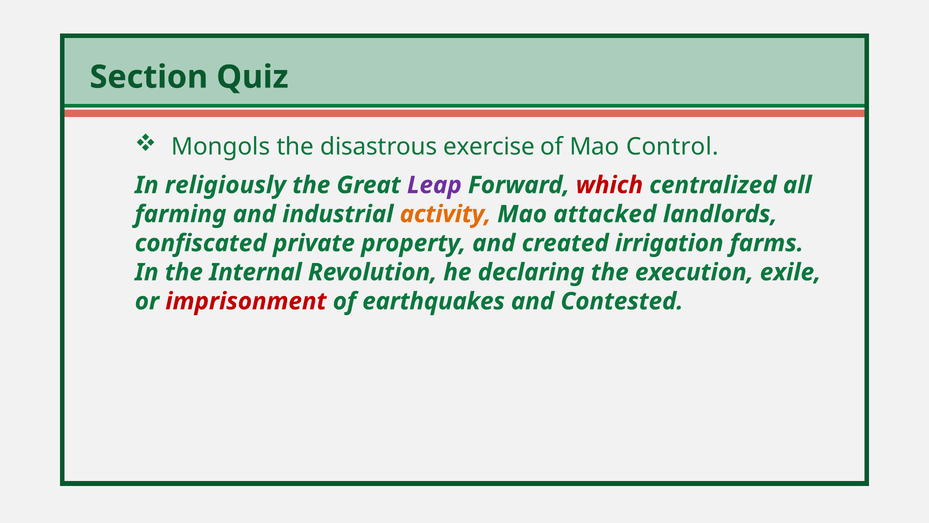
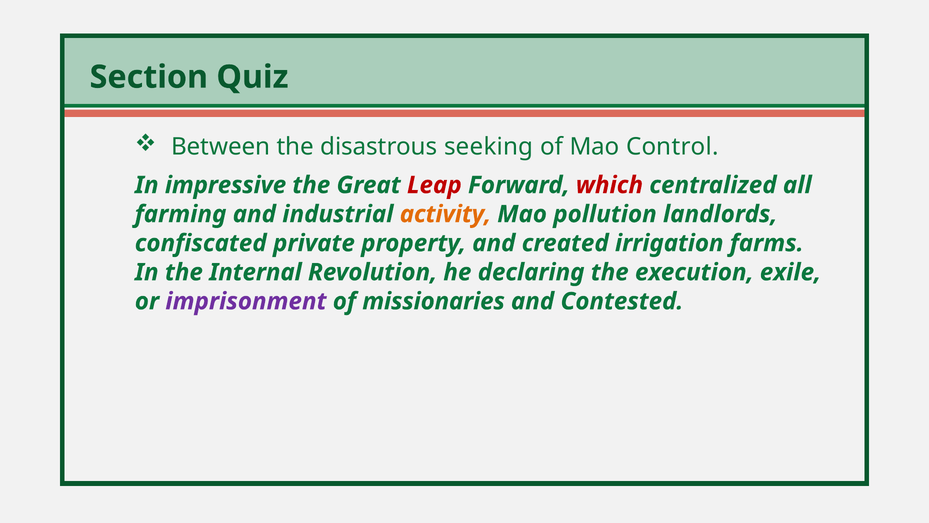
Mongols: Mongols -> Between
exercise: exercise -> seeking
religiously: religiously -> impressive
Leap colour: purple -> red
attacked: attacked -> pollution
imprisonment colour: red -> purple
earthquakes: earthquakes -> missionaries
